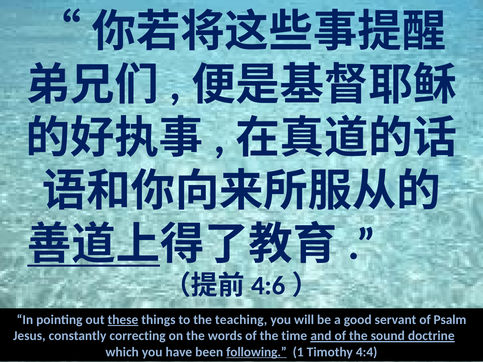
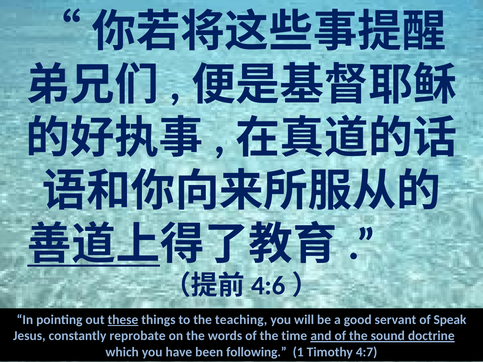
Psalm: Psalm -> Speak
correcting: correcting -> reprobate
following underline: present -> none
4:4: 4:4 -> 4:7
